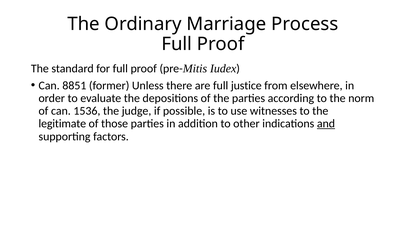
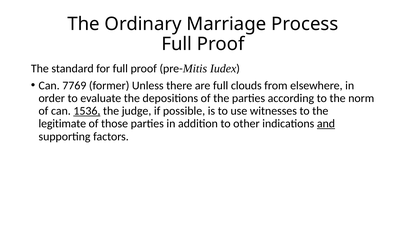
8851: 8851 -> 7769
justice: justice -> clouds
1536 underline: none -> present
